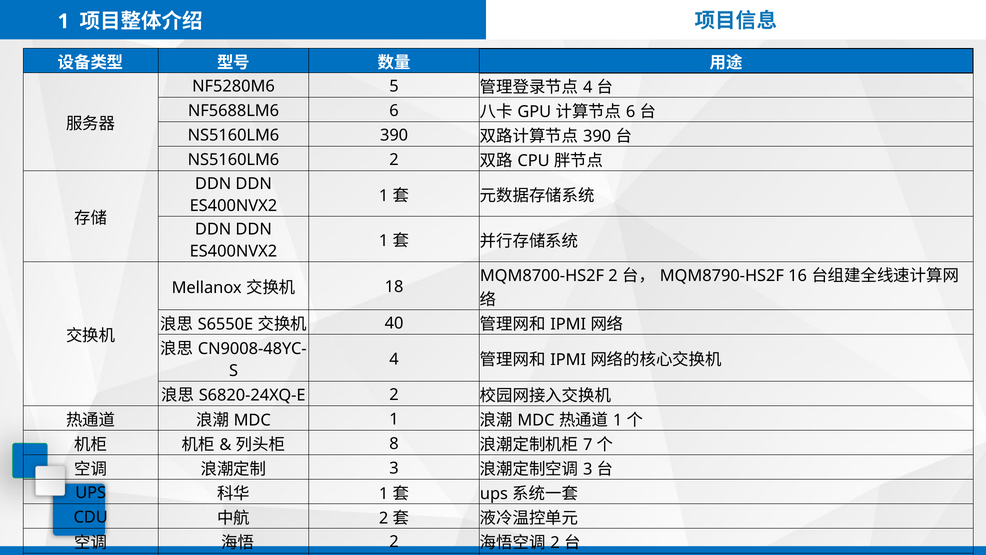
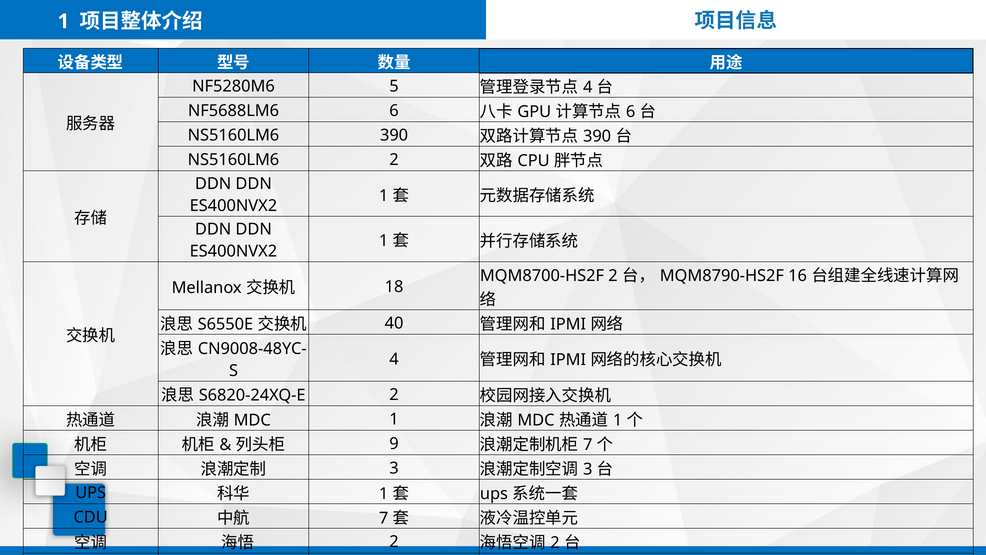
8: 8 -> 9
2 at (384, 518): 2 -> 7
